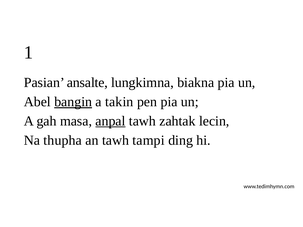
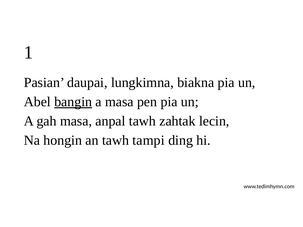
ansalte: ansalte -> daupai
a takin: takin -> masa
anpal underline: present -> none
thupha: thupha -> hongin
